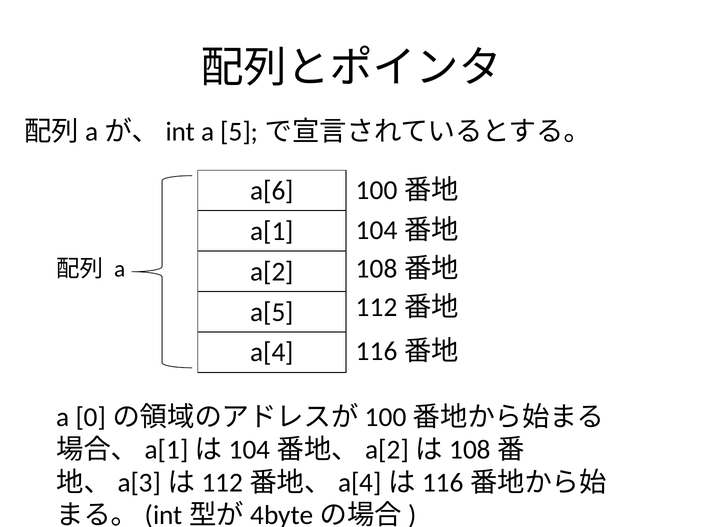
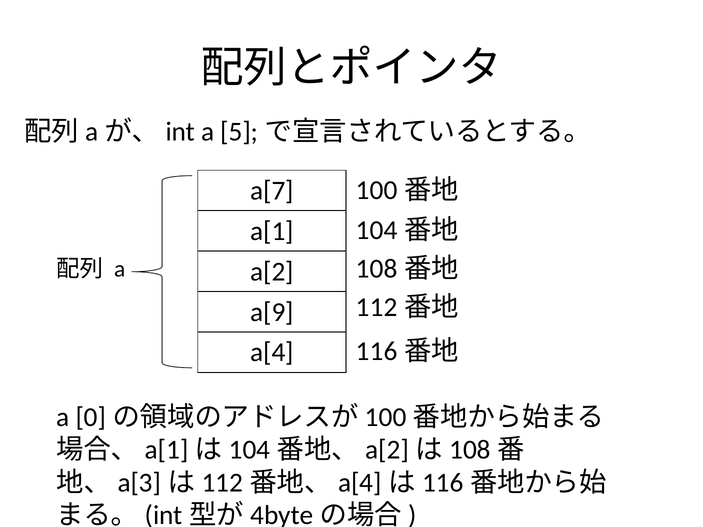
a[6: a[6 -> a[7
a[5: a[5 -> a[9
